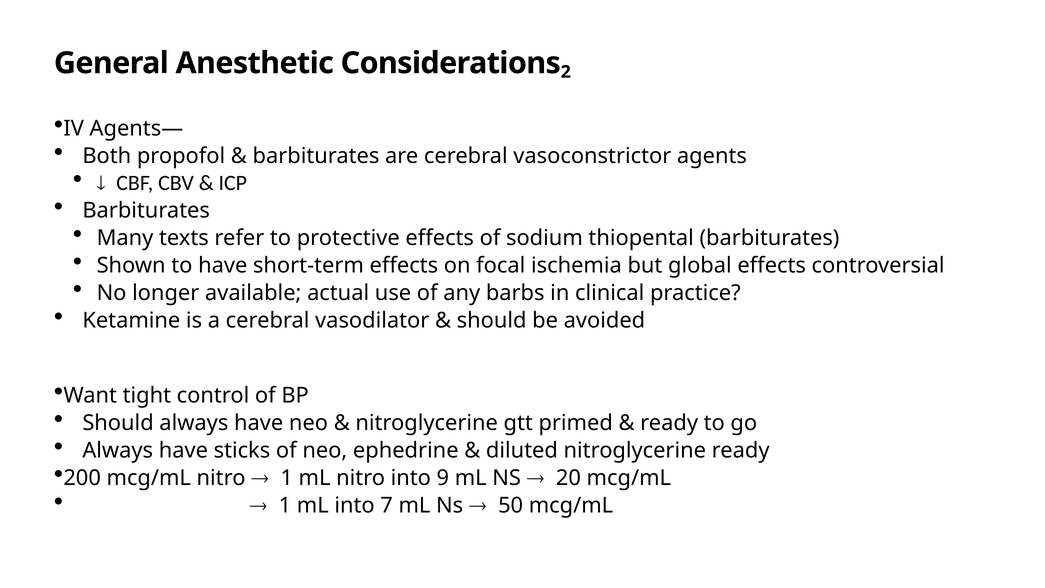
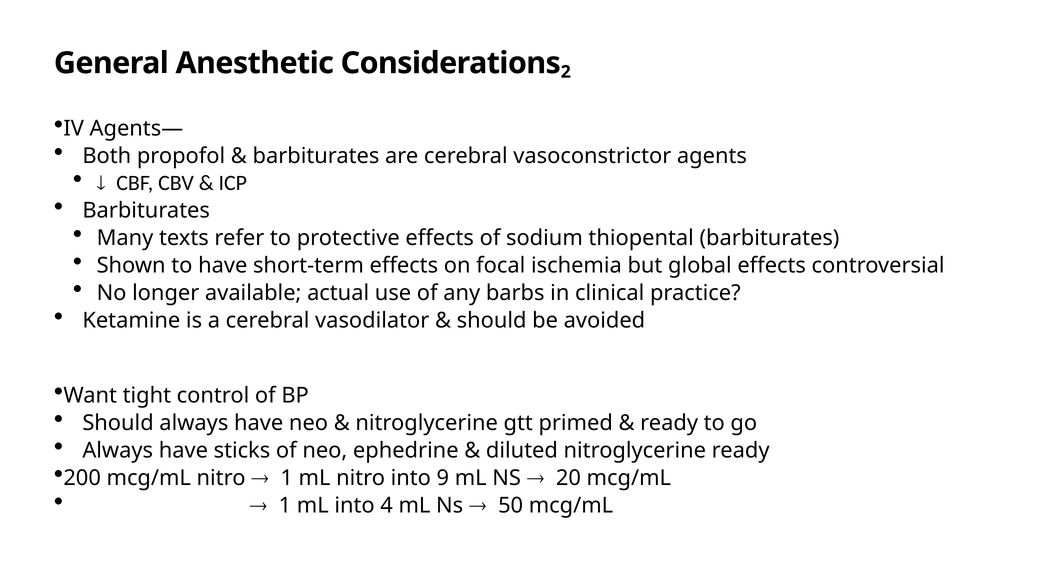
7: 7 -> 4
